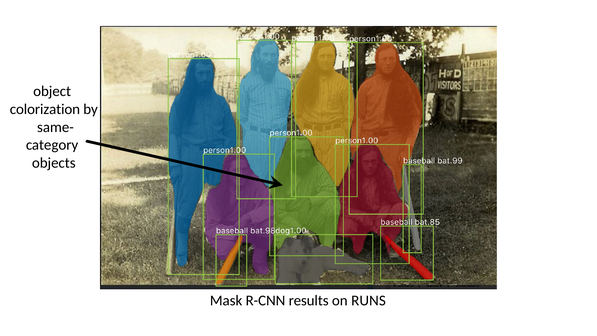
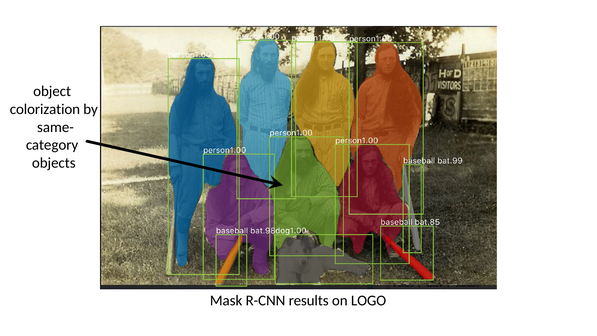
RUNS: RUNS -> LOGO
